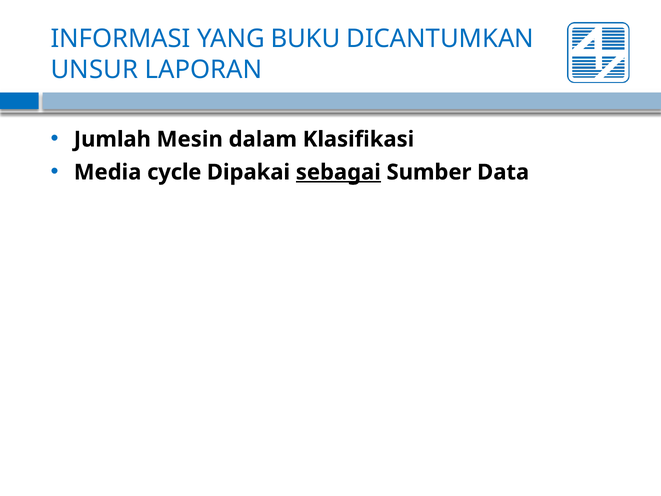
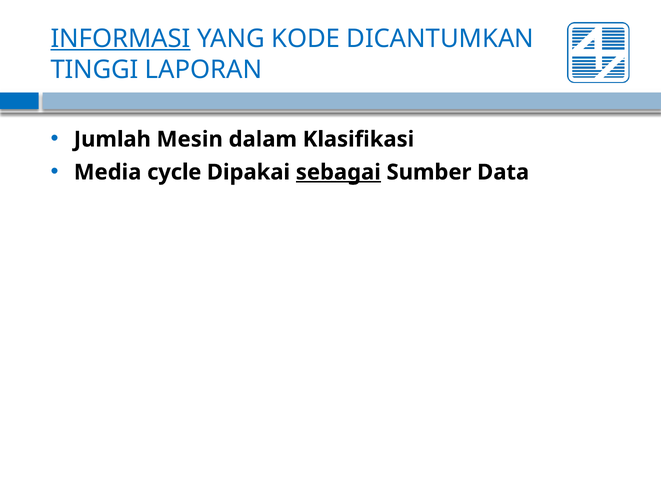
INFORMASI underline: none -> present
BUKU: BUKU -> KODE
UNSUR: UNSUR -> TINGGI
